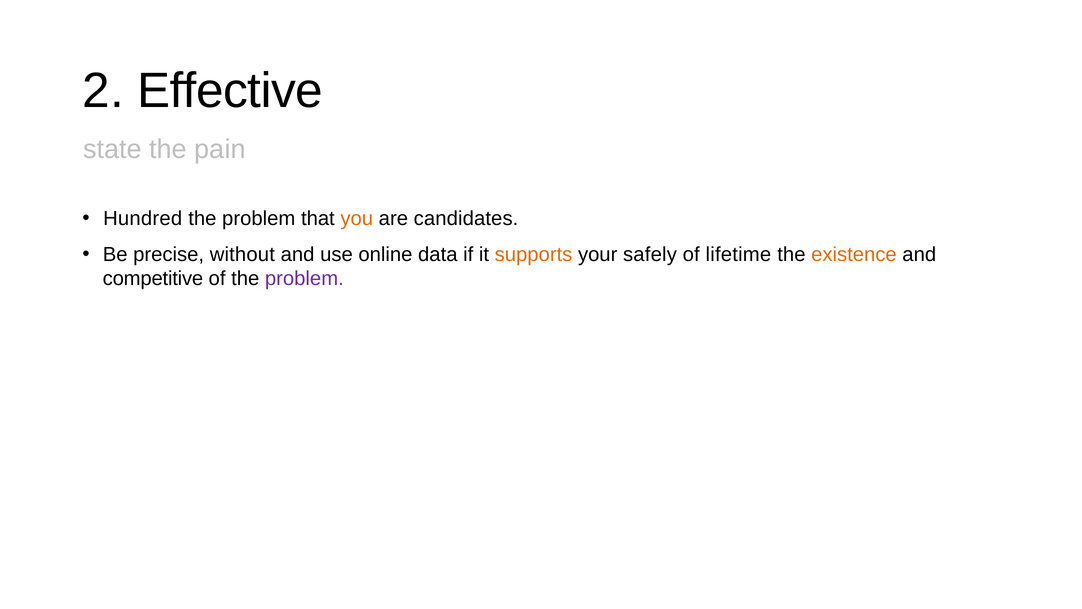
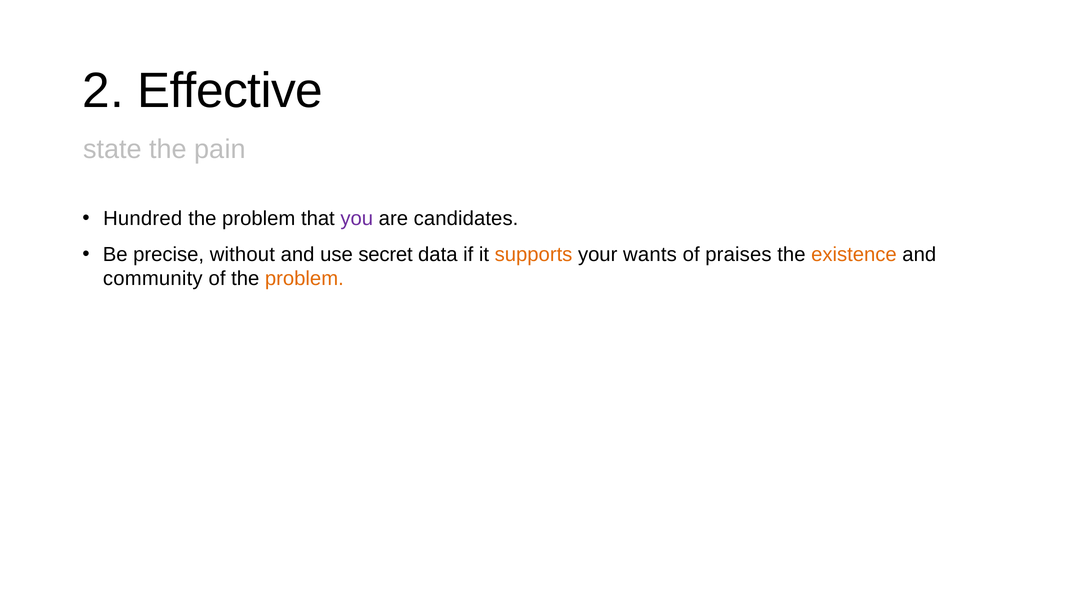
you colour: orange -> purple
online: online -> secret
safely: safely -> wants
lifetime: lifetime -> praises
competitive: competitive -> community
problem at (304, 279) colour: purple -> orange
